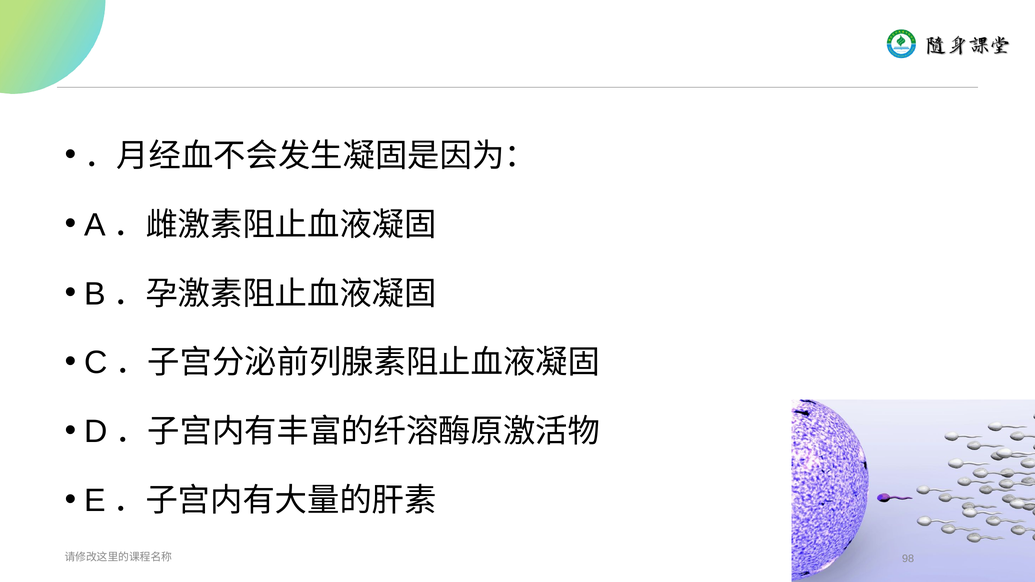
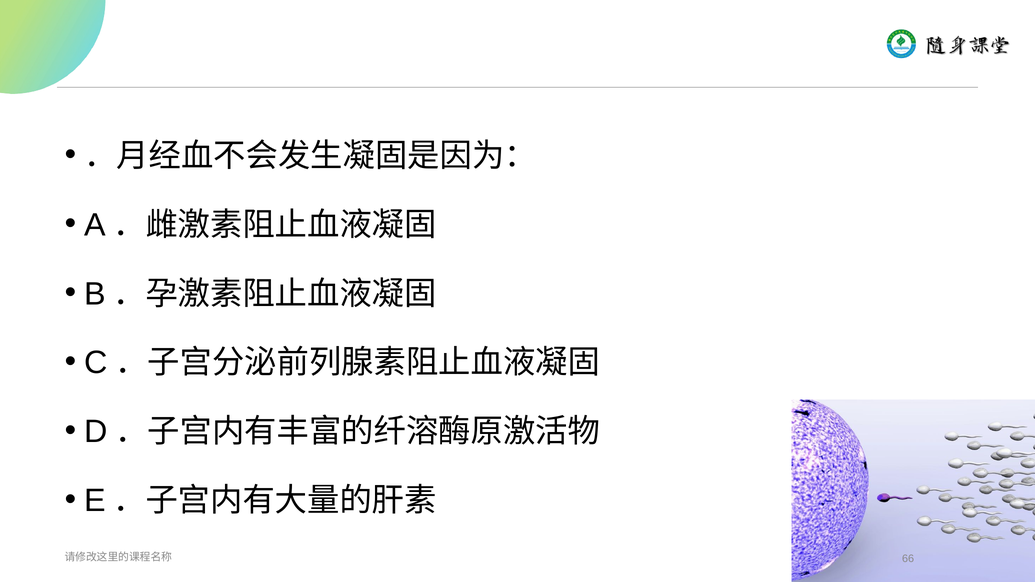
98: 98 -> 66
